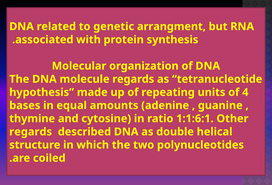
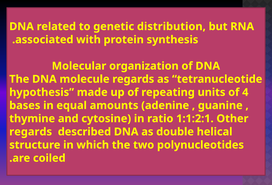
arrangment: arrangment -> distribution
1:1:6:1: 1:1:6:1 -> 1:1:2:1
